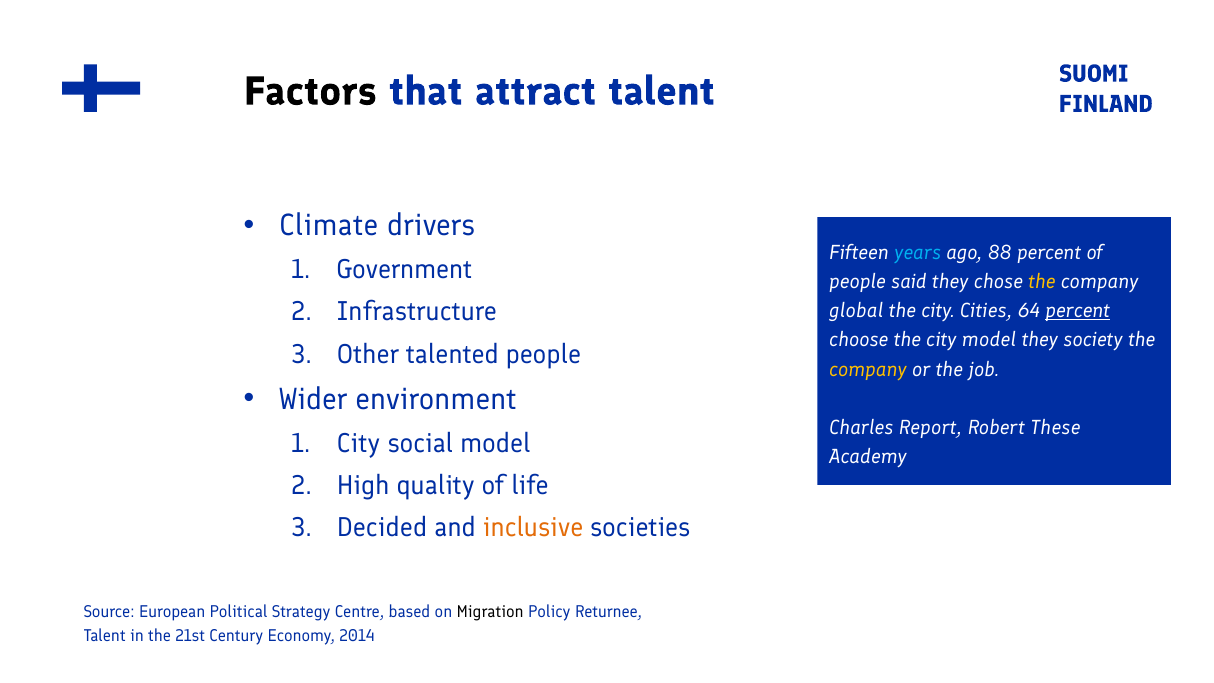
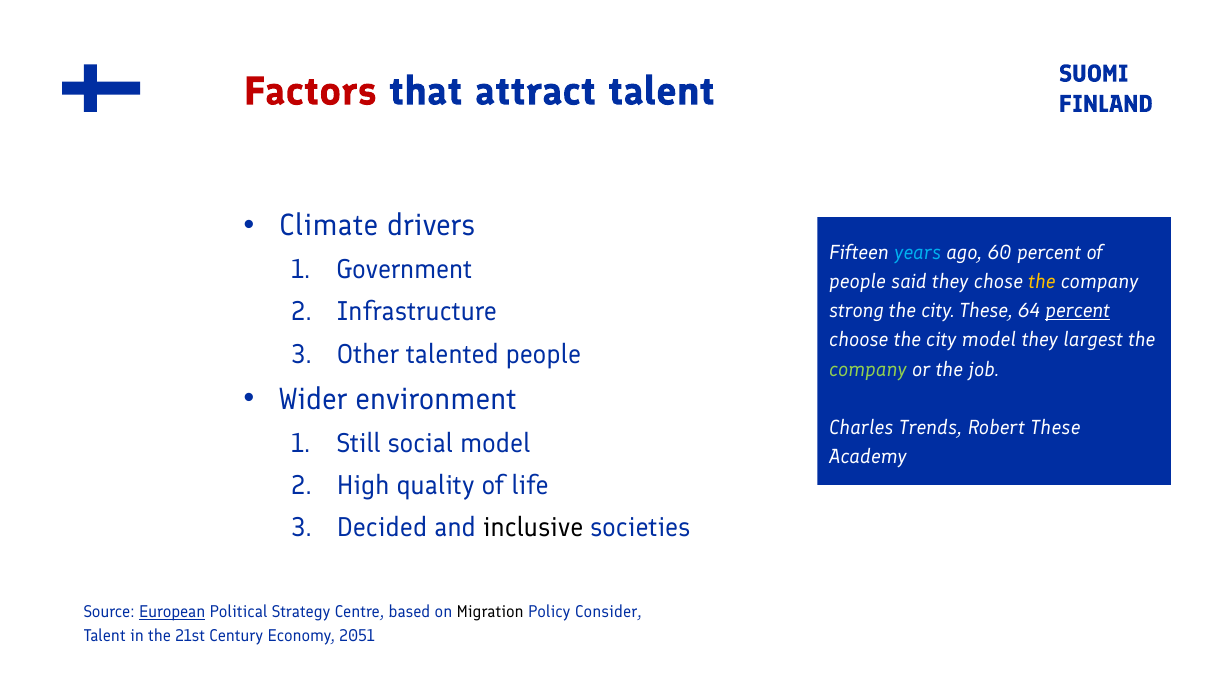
Factors colour: black -> red
88: 88 -> 60
global: global -> strong
city Cities: Cities -> These
society: society -> largest
company at (868, 369) colour: yellow -> light green
Report: Report -> Trends
City at (359, 443): City -> Still
inclusive colour: orange -> black
European underline: none -> present
Returnee: Returnee -> Consider
2014: 2014 -> 2051
